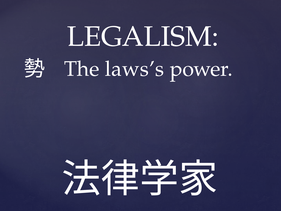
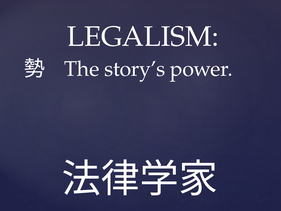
laws’s: laws’s -> story’s
